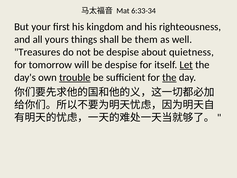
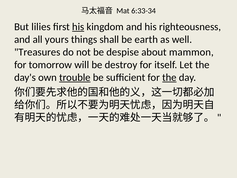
your: your -> lilies
his at (78, 27) underline: none -> present
them: them -> earth
quietness: quietness -> mammon
will be despise: despise -> destroy
Let underline: present -> none
